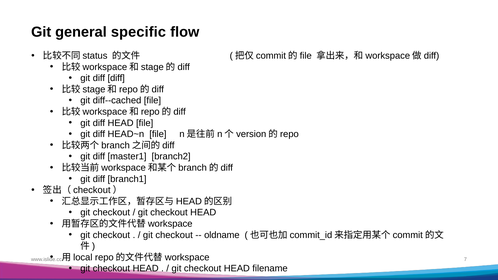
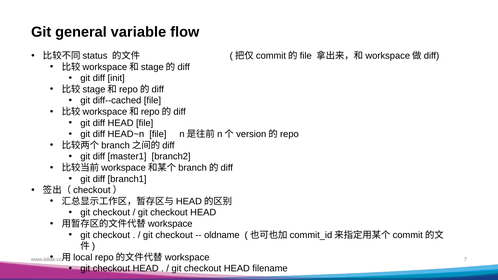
specific: specific -> variable
diff diff: diff -> init
